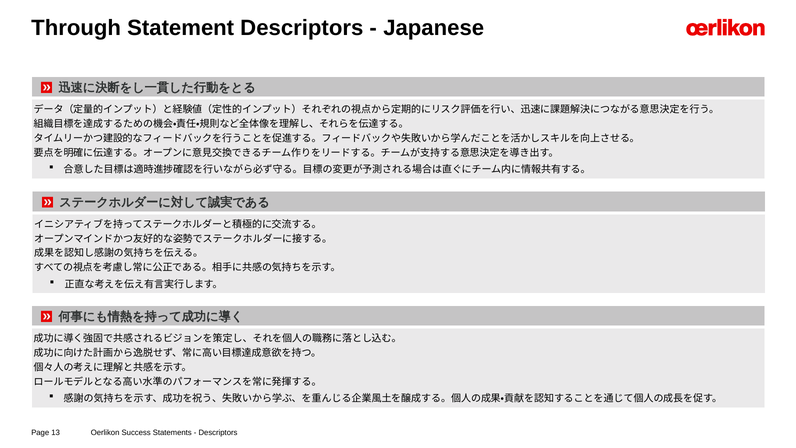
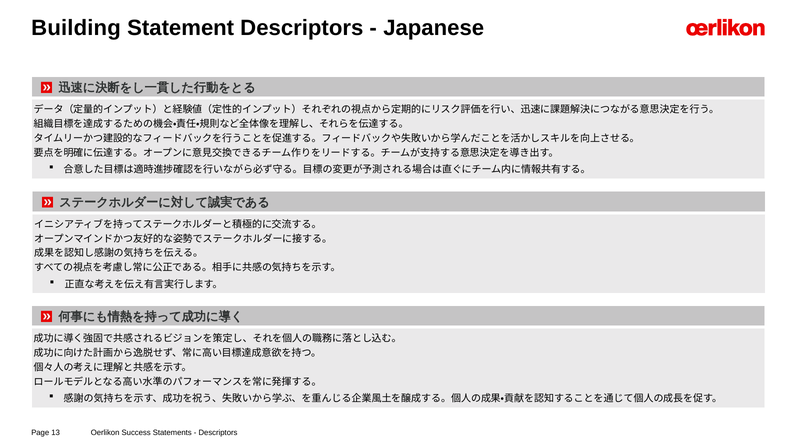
Through: Through -> Building
